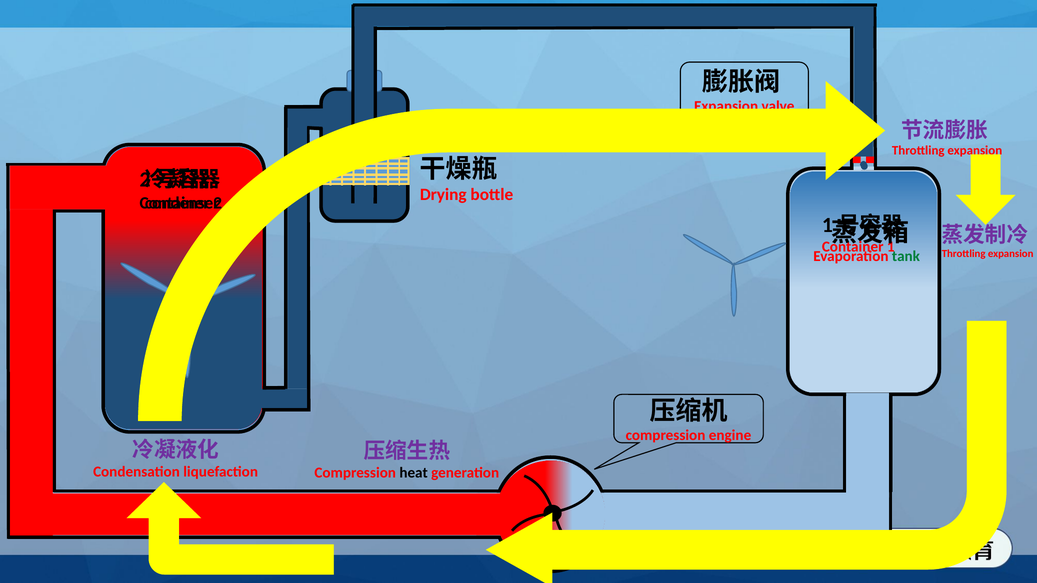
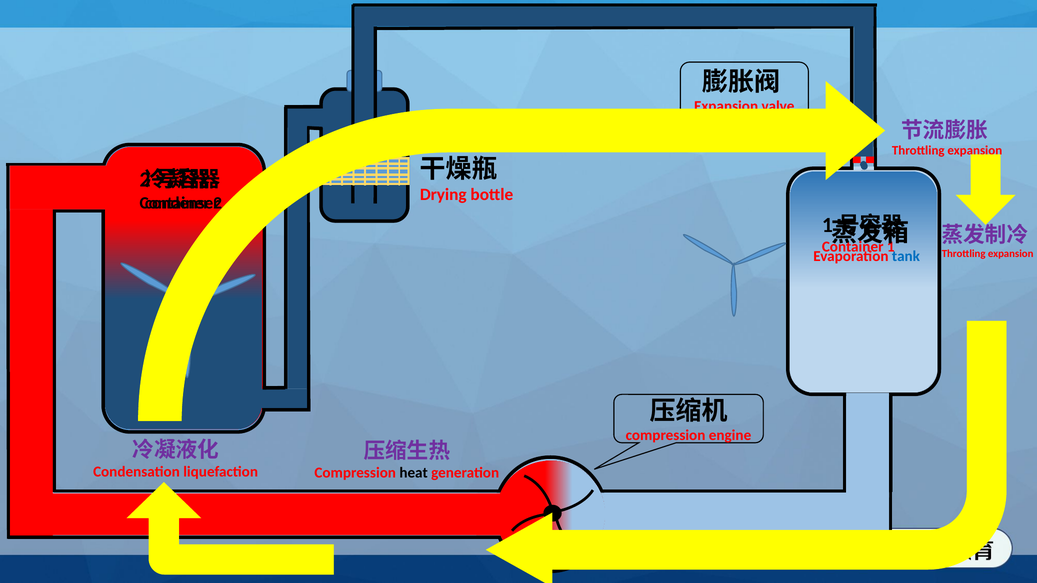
tank colour: green -> blue
